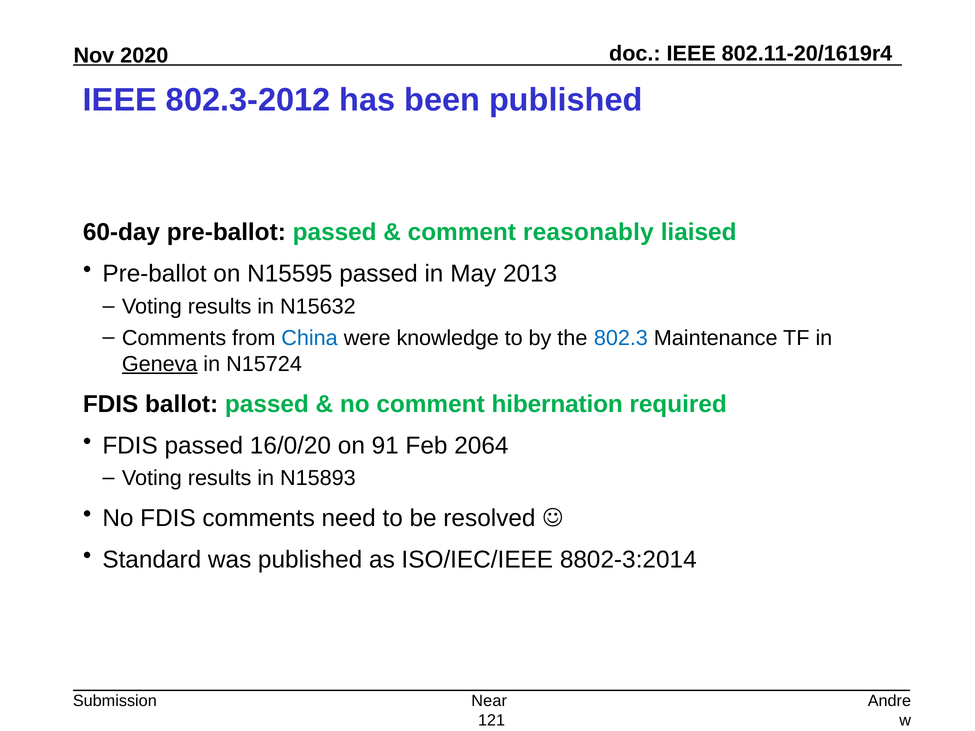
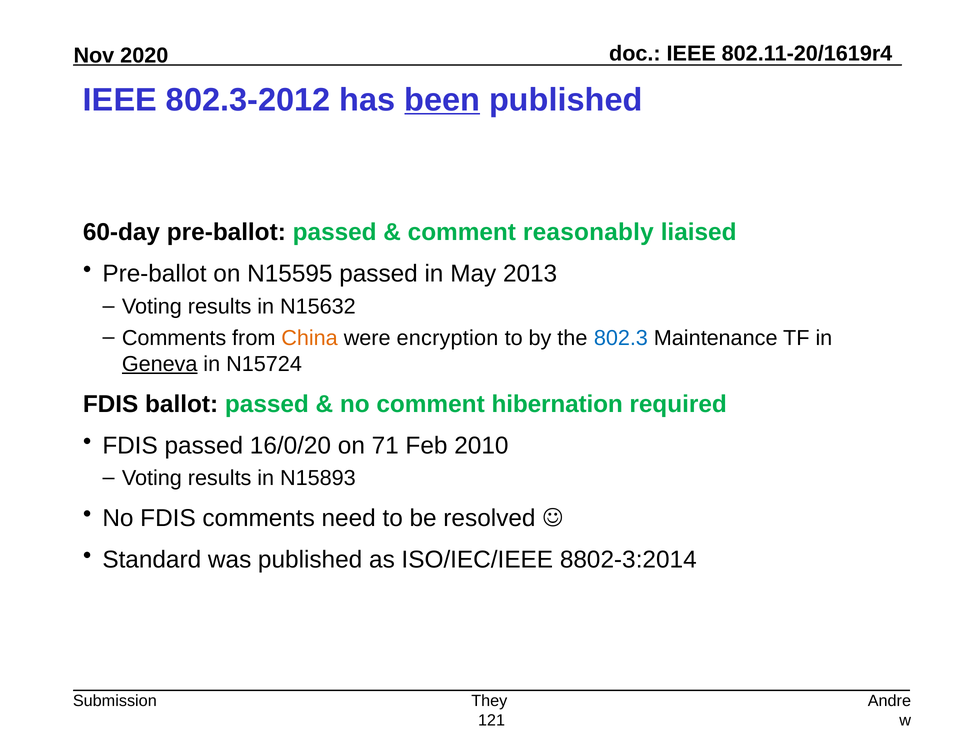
been underline: none -> present
China colour: blue -> orange
knowledge: knowledge -> encryption
91: 91 -> 71
2064: 2064 -> 2010
Near: Near -> They
